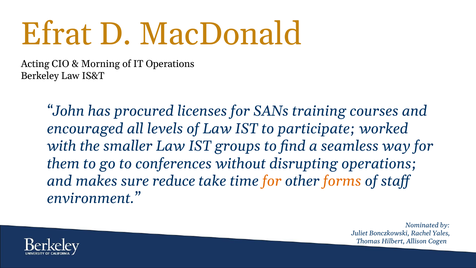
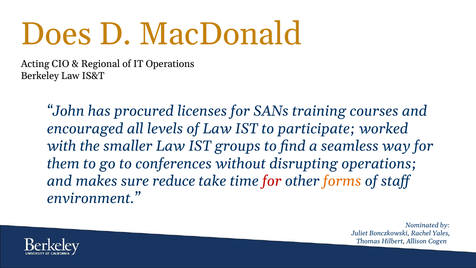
Efrat: Efrat -> Does
Morning: Morning -> Regional
for at (272, 181) colour: orange -> red
